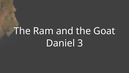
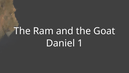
3: 3 -> 1
